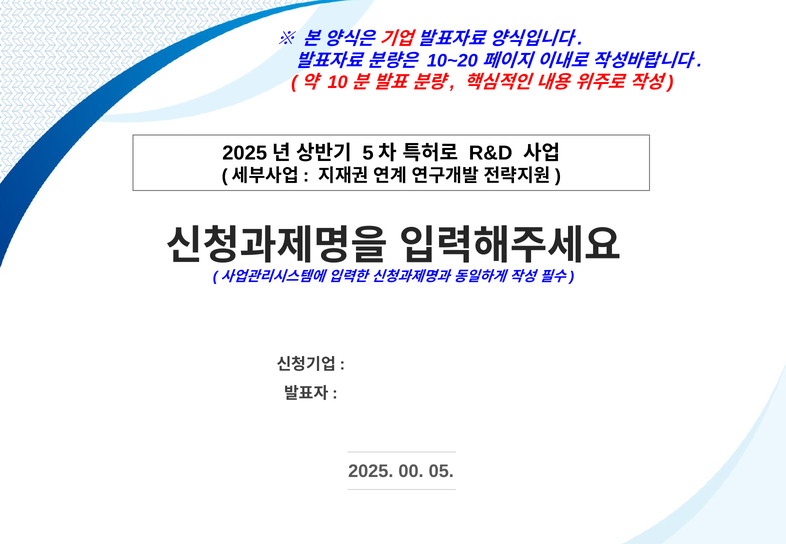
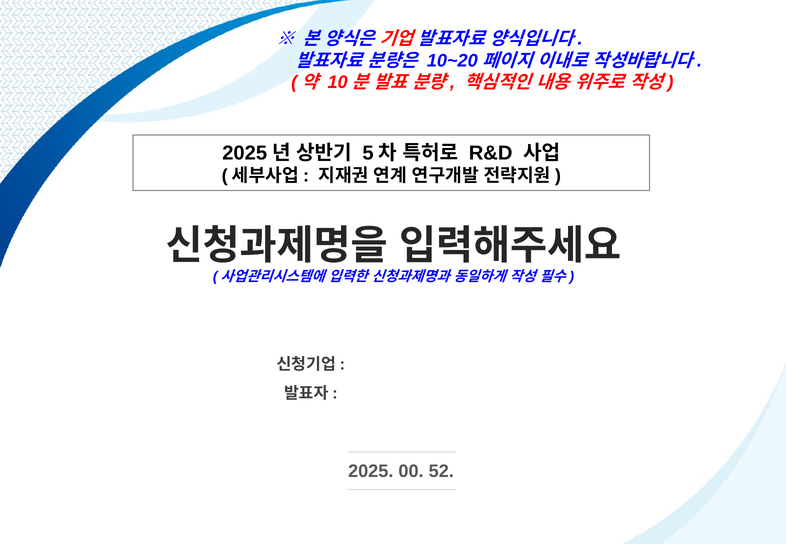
05: 05 -> 52
